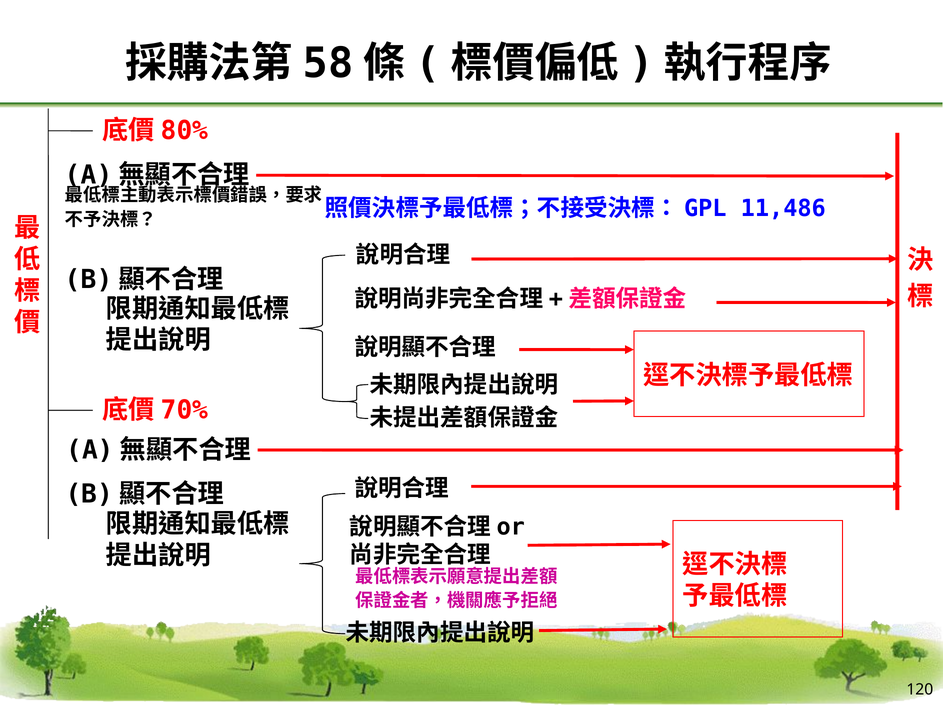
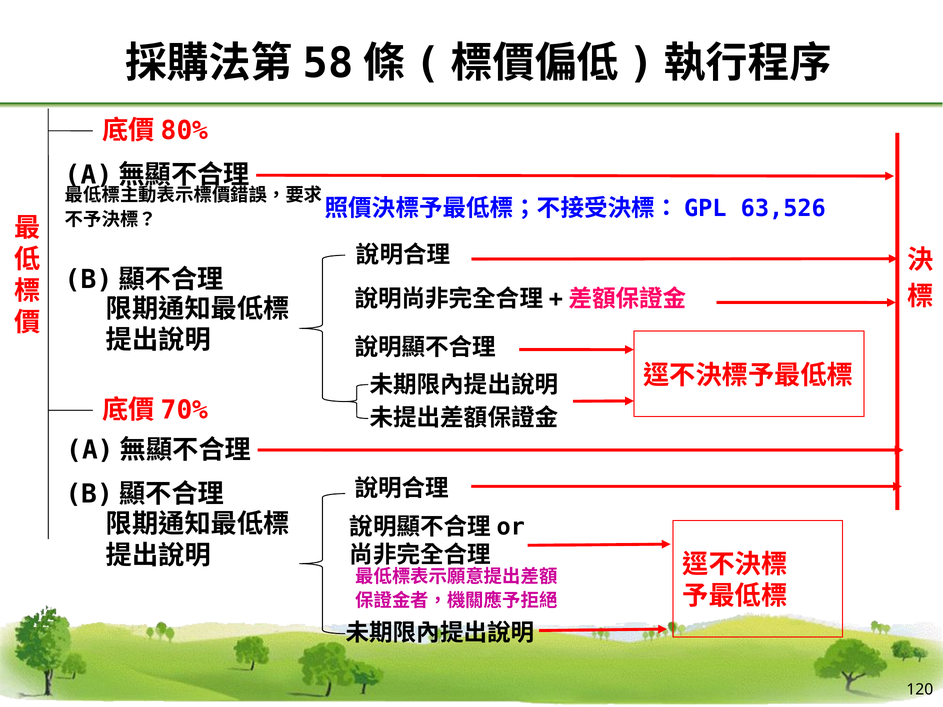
11,486: 11,486 -> 63,526
